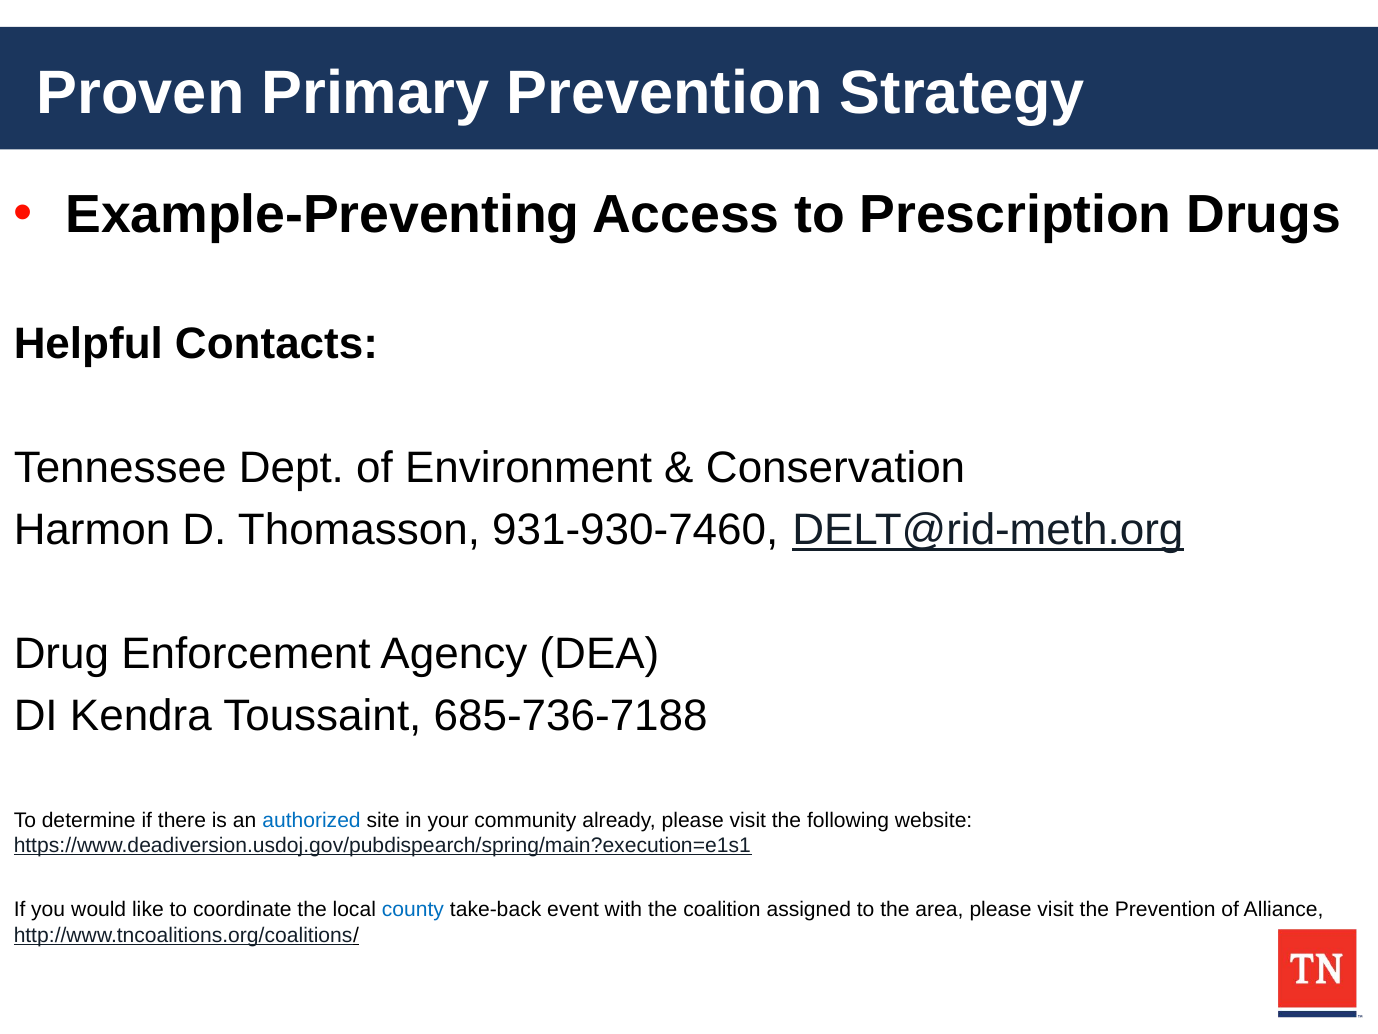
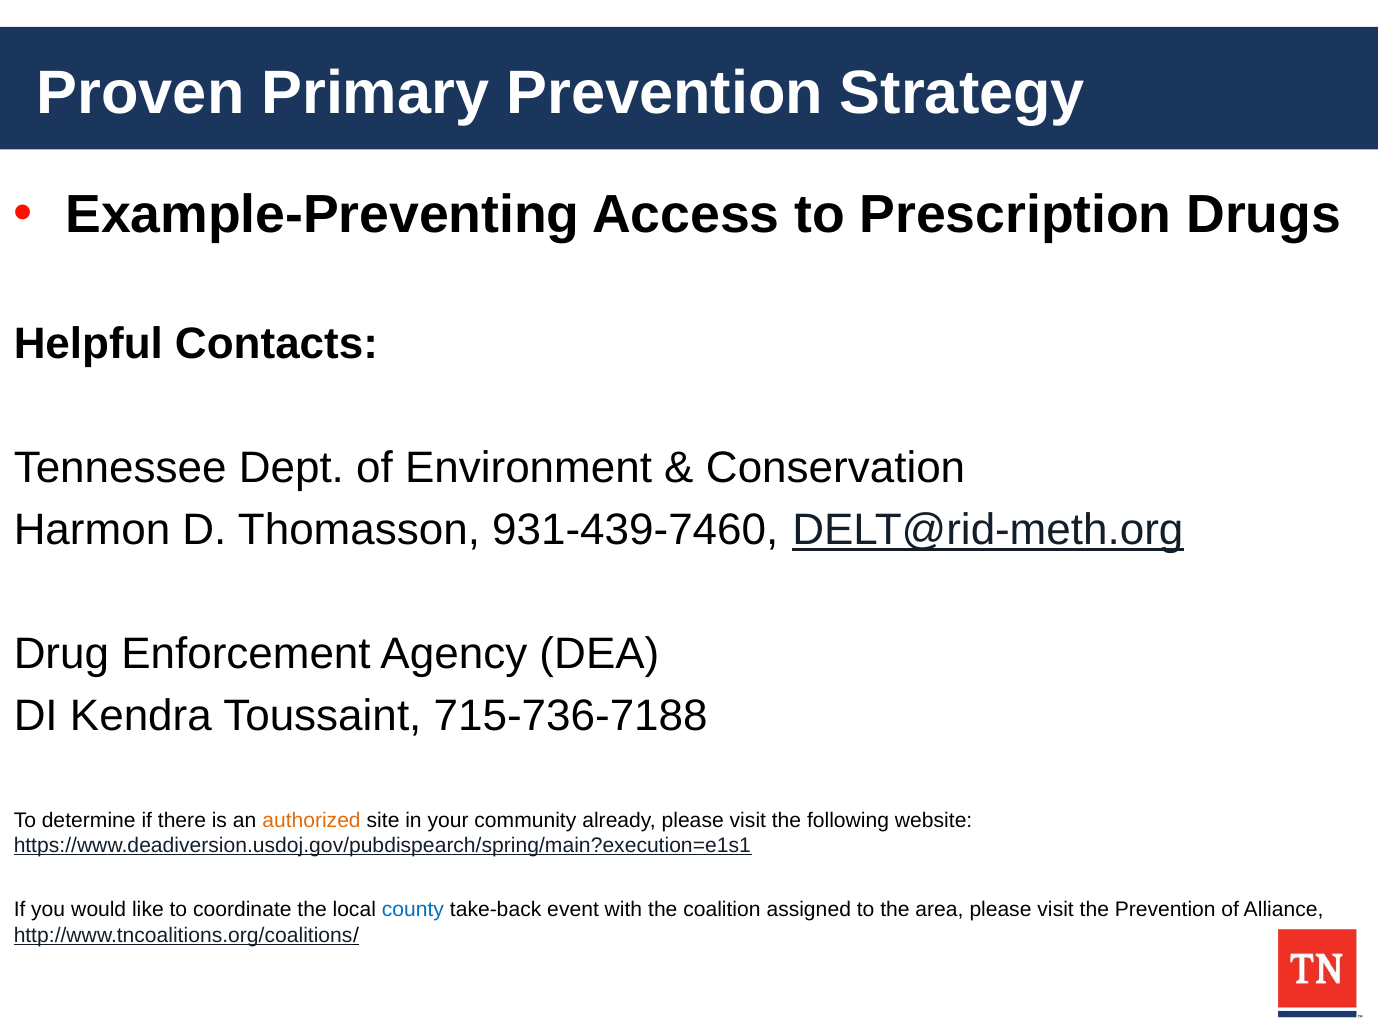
931-930-7460: 931-930-7460 -> 931-439-7460
685-736-7188: 685-736-7188 -> 715-736-7188
authorized colour: blue -> orange
